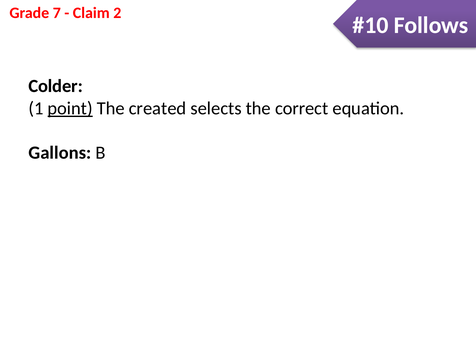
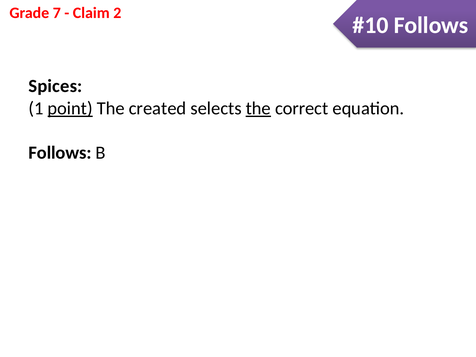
Colder: Colder -> Spices
the at (258, 108) underline: none -> present
Gallons at (60, 153): Gallons -> Follows
